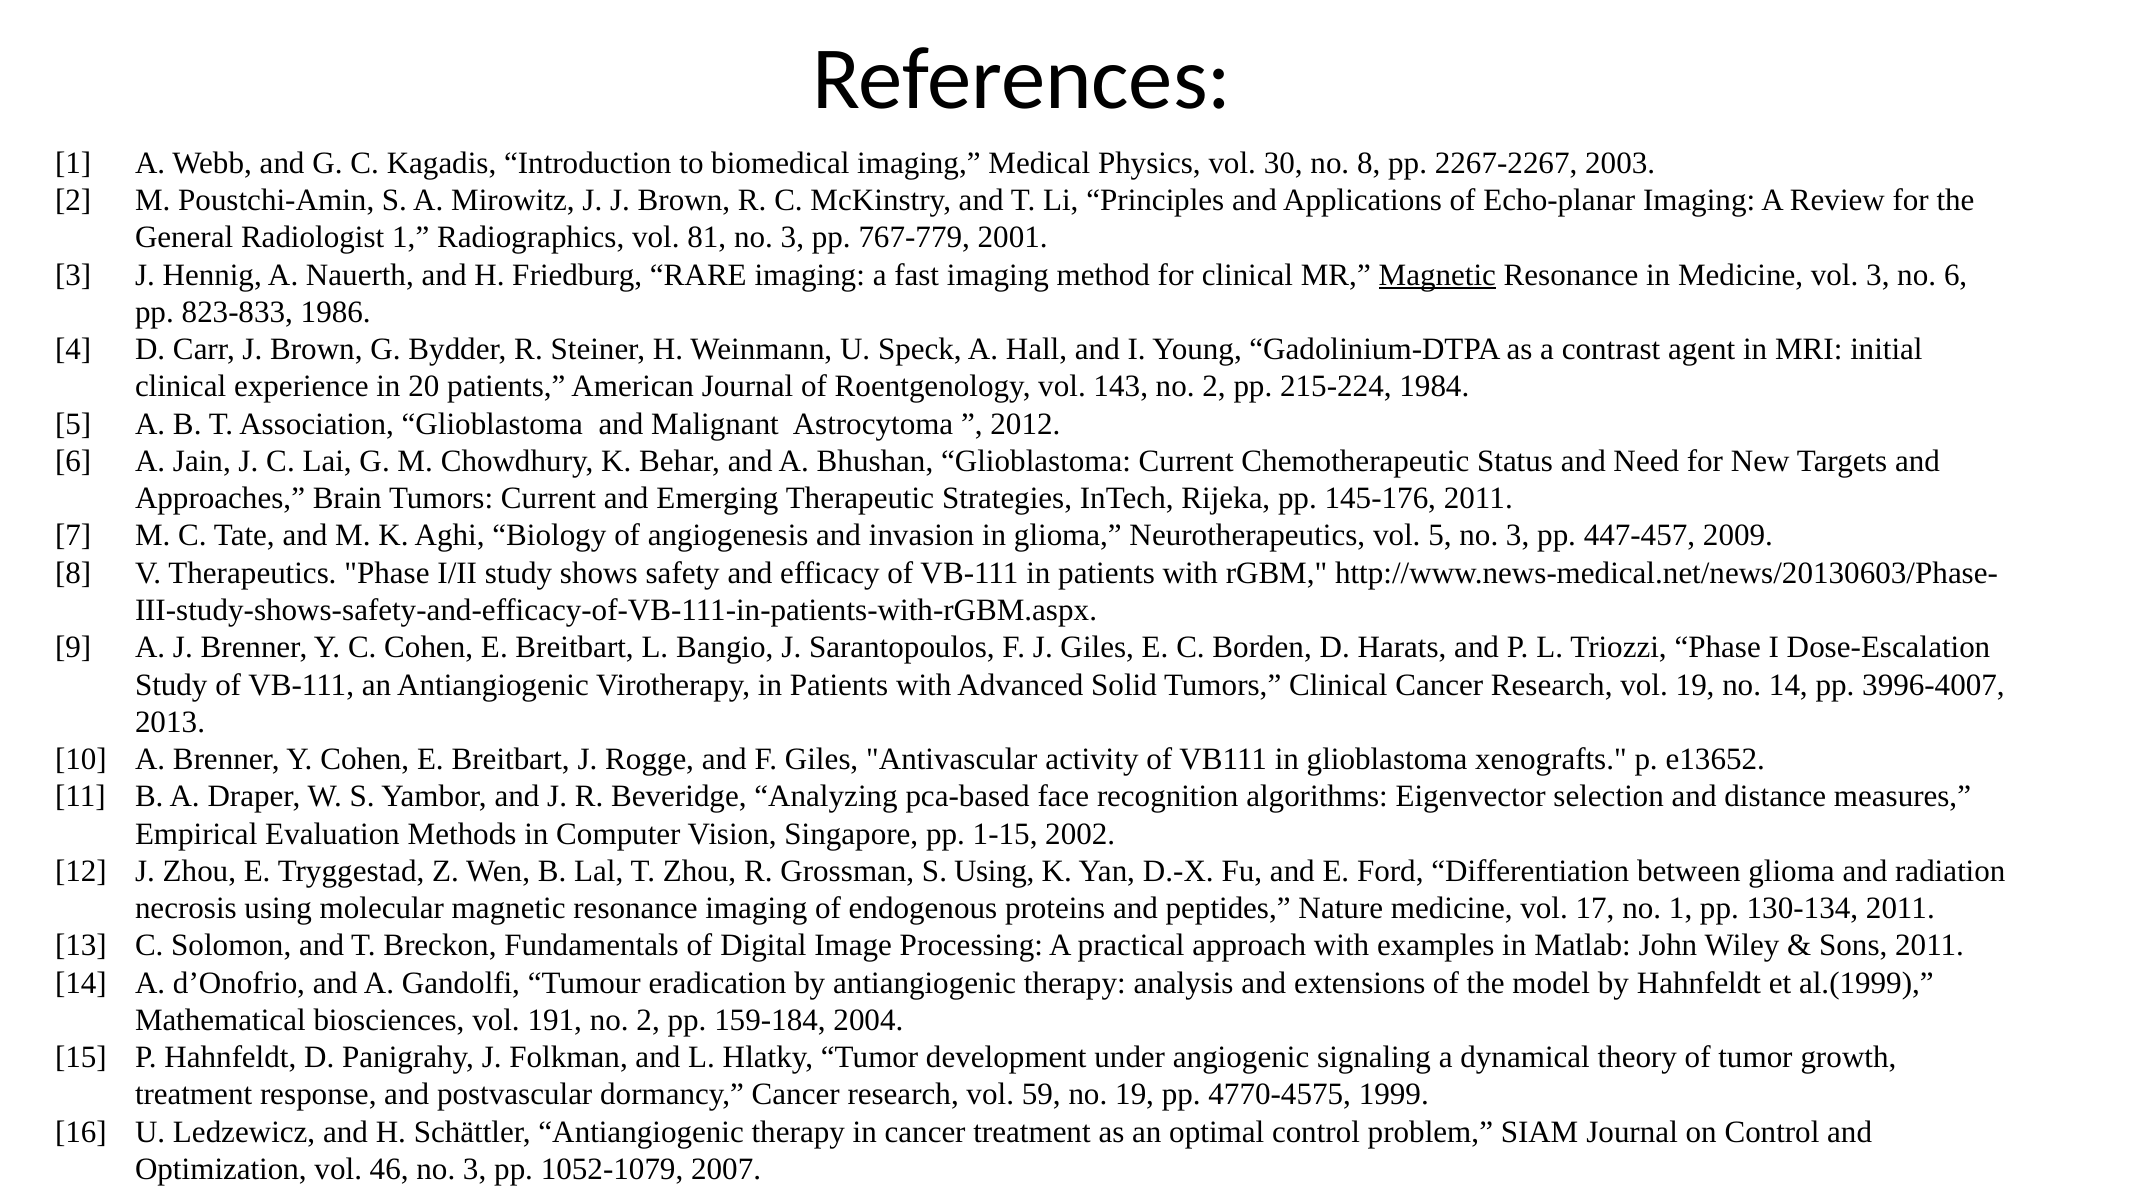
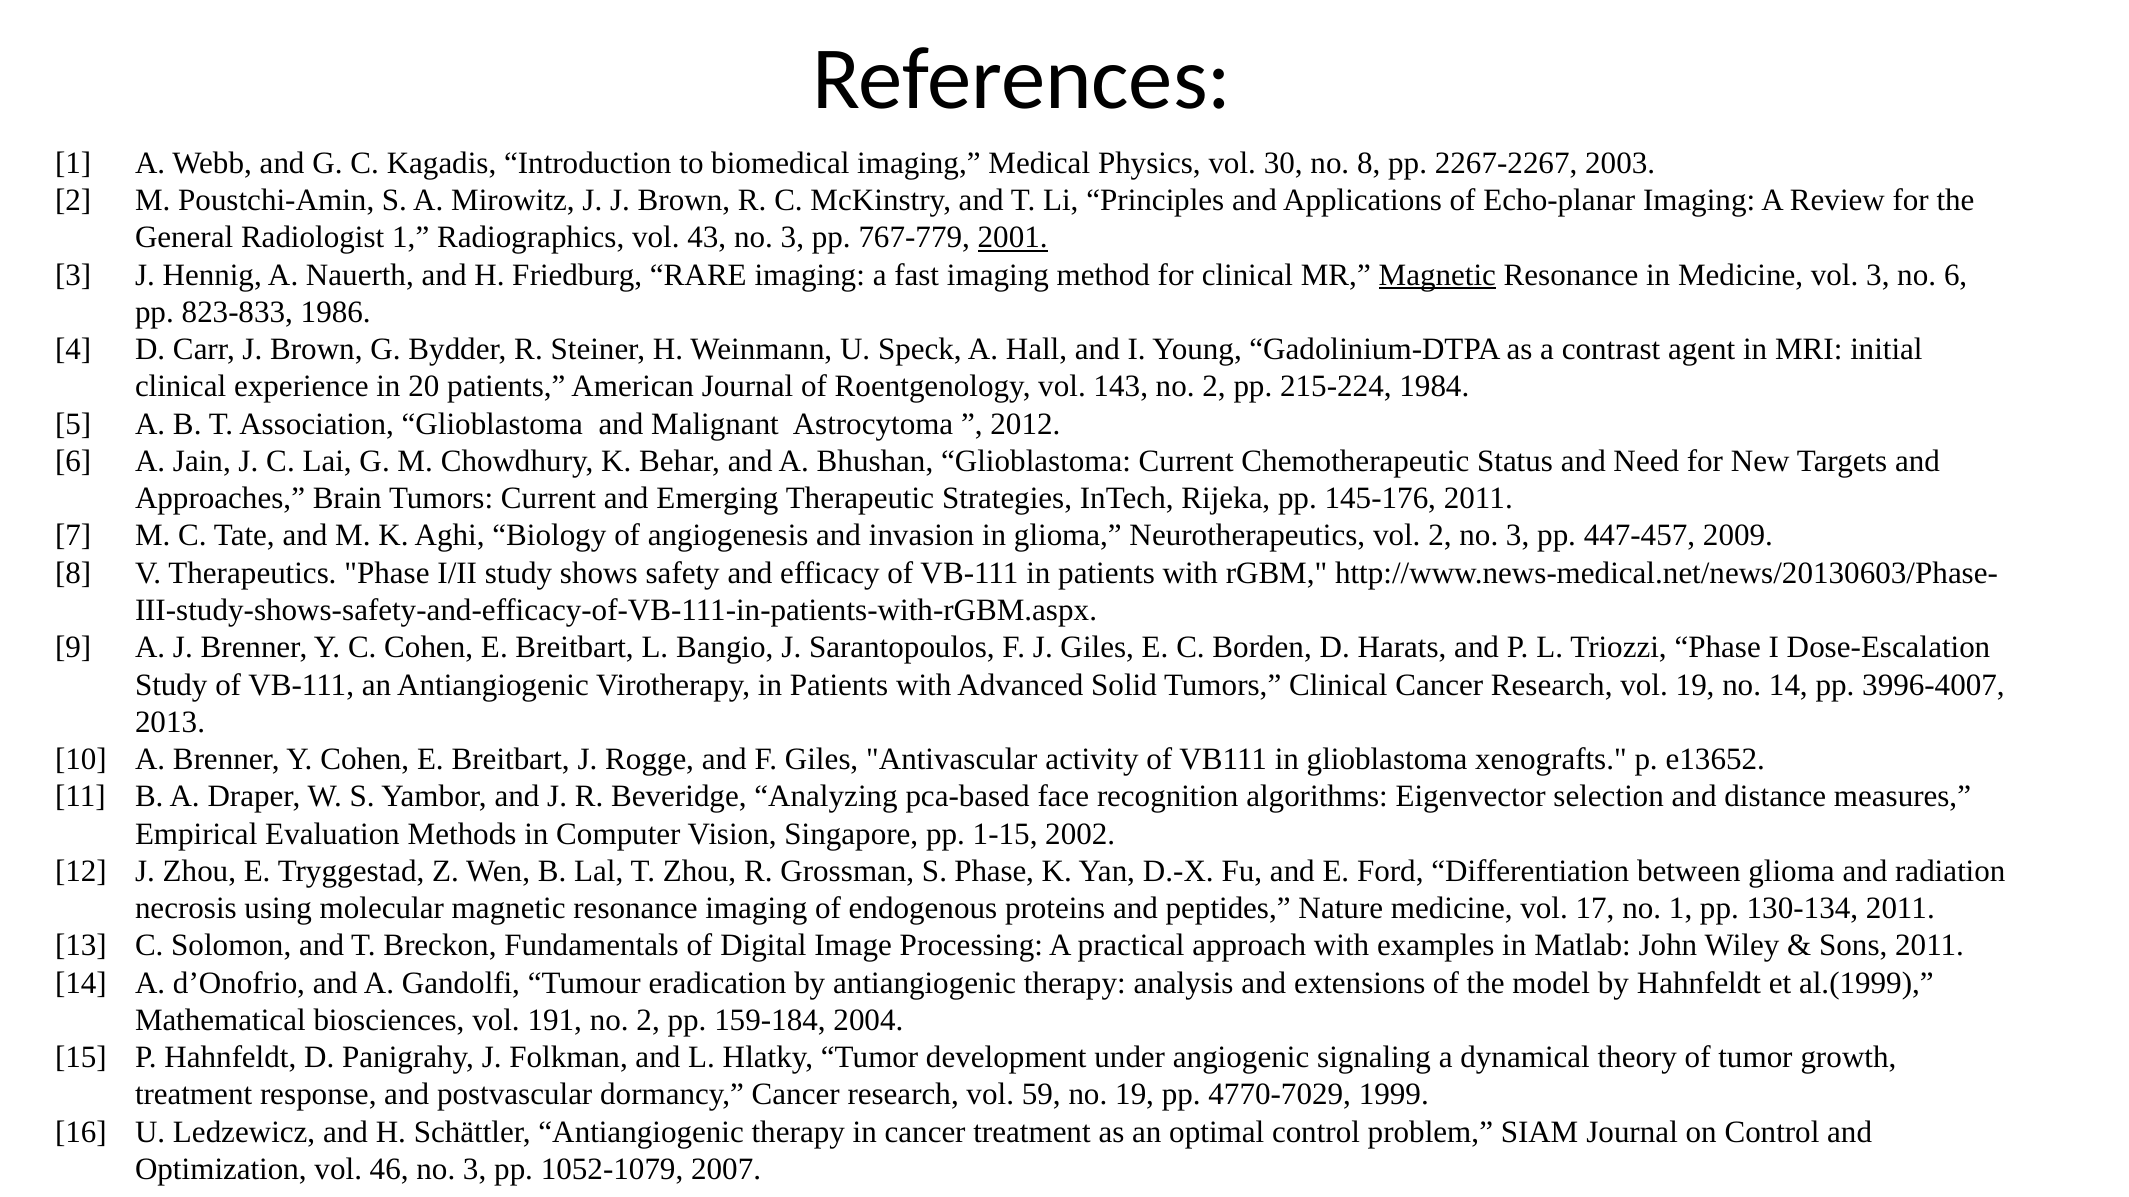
81: 81 -> 43
2001 underline: none -> present
vol 5: 5 -> 2
S Using: Using -> Phase
4770-4575: 4770-4575 -> 4770-7029
